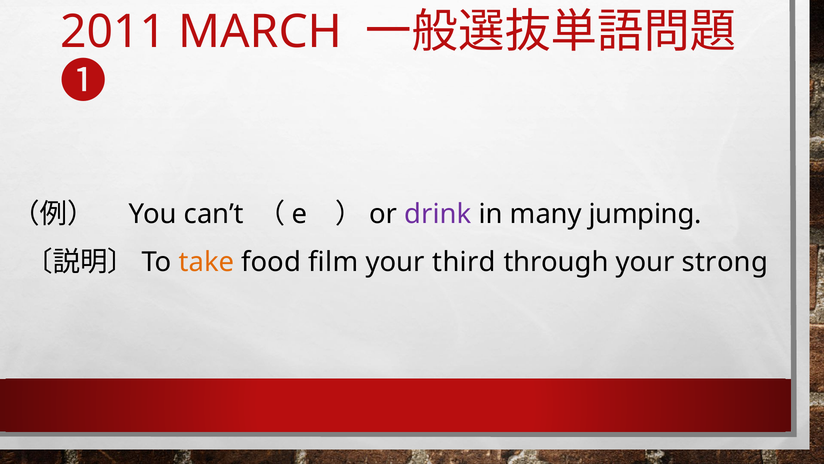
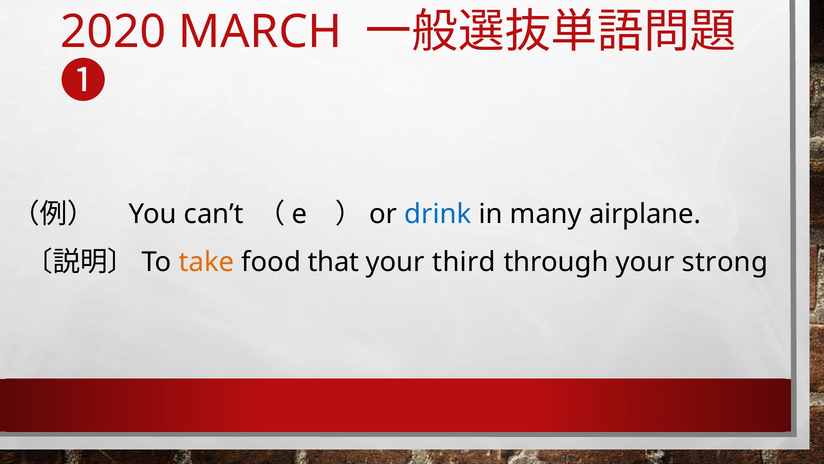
2011: 2011 -> 2020
drink colour: purple -> blue
jumping: jumping -> airplane
film: film -> that
